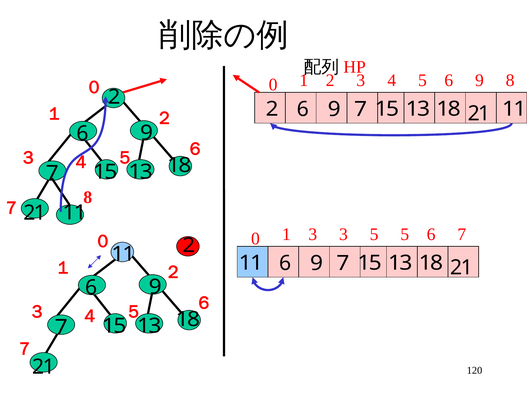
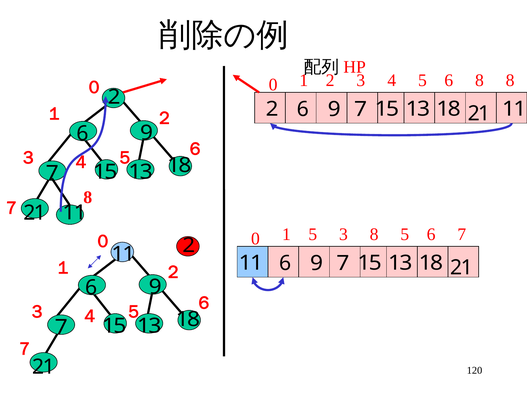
5 6 9: 9 -> 8
1 3: 3 -> 5
3 5: 5 -> 8
